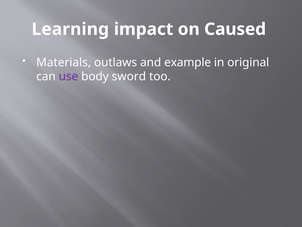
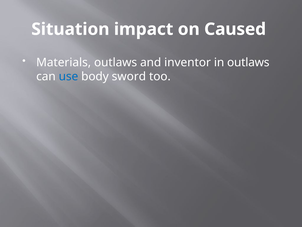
Learning: Learning -> Situation
example: example -> inventor
in original: original -> outlaws
use colour: purple -> blue
